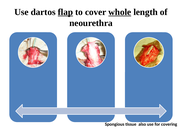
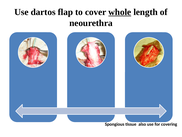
flap underline: present -> none
